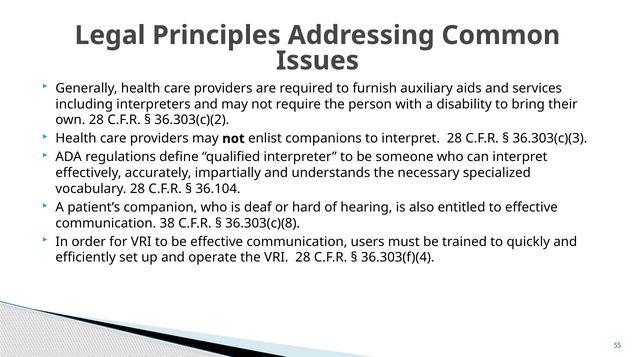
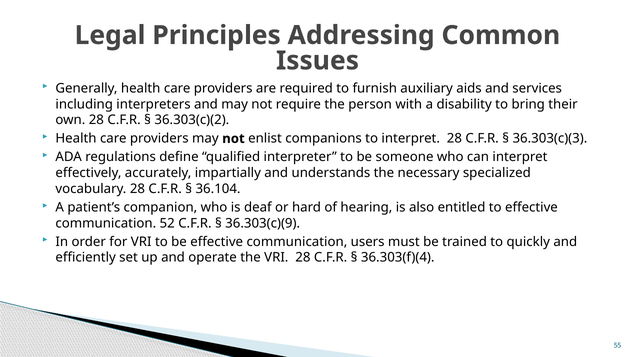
38: 38 -> 52
36.303(c)(8: 36.303(c)(8 -> 36.303(c)(9
